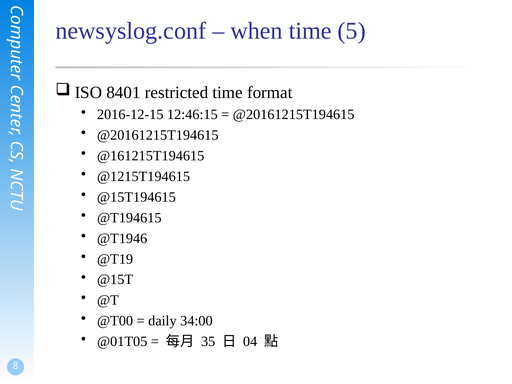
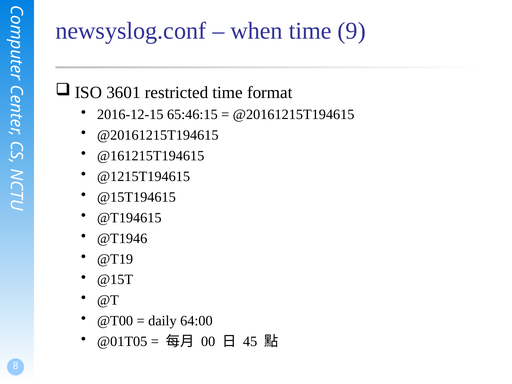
5: 5 -> 9
8401: 8401 -> 3601
12:46:15: 12:46:15 -> 65:46:15
34:00: 34:00 -> 64:00
35: 35 -> 00
04: 04 -> 45
